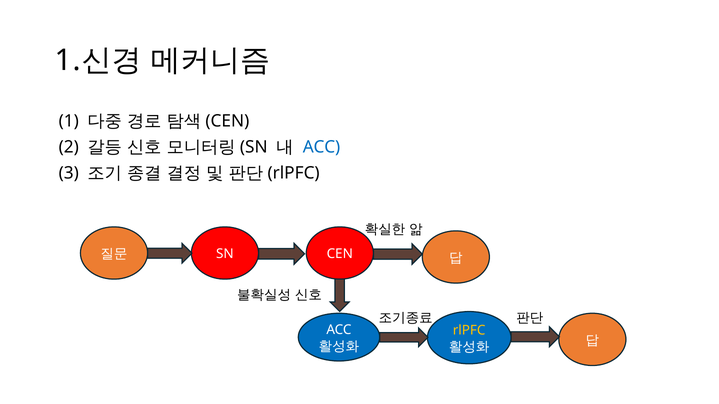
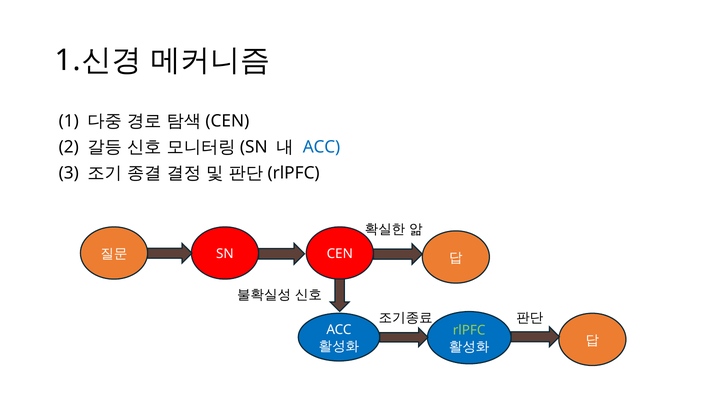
rlPFC at (469, 331) colour: yellow -> light green
